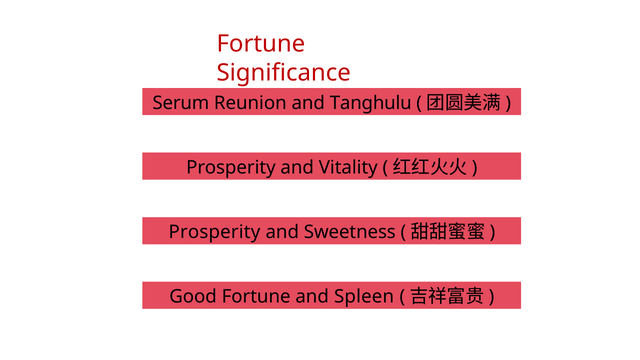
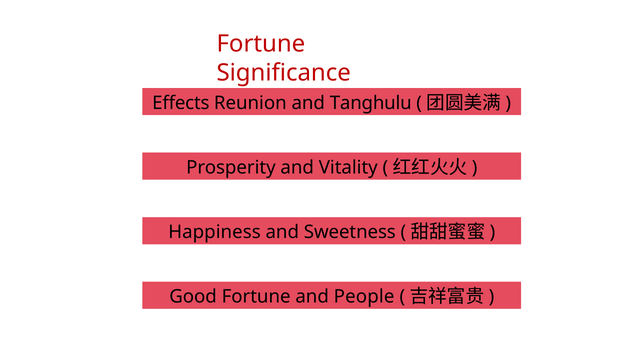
Serum: Serum -> Effects
Prosperity at (214, 232): Prosperity -> Happiness
Spleen: Spleen -> People
